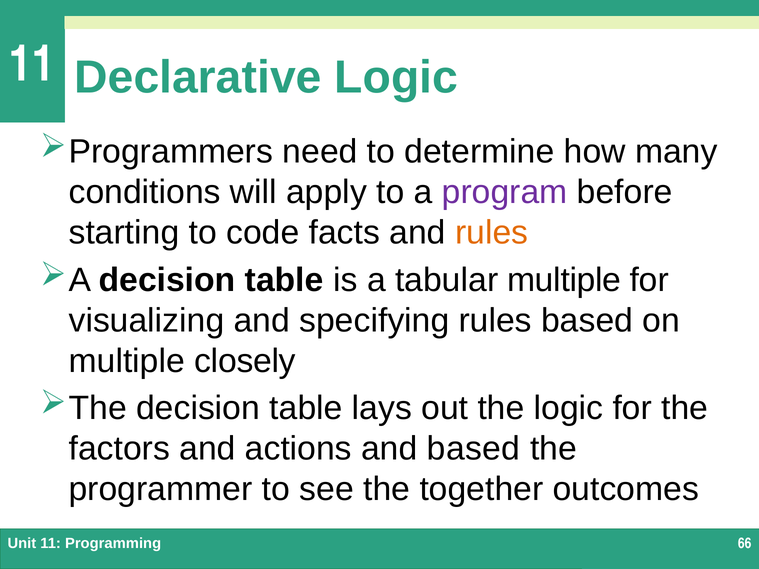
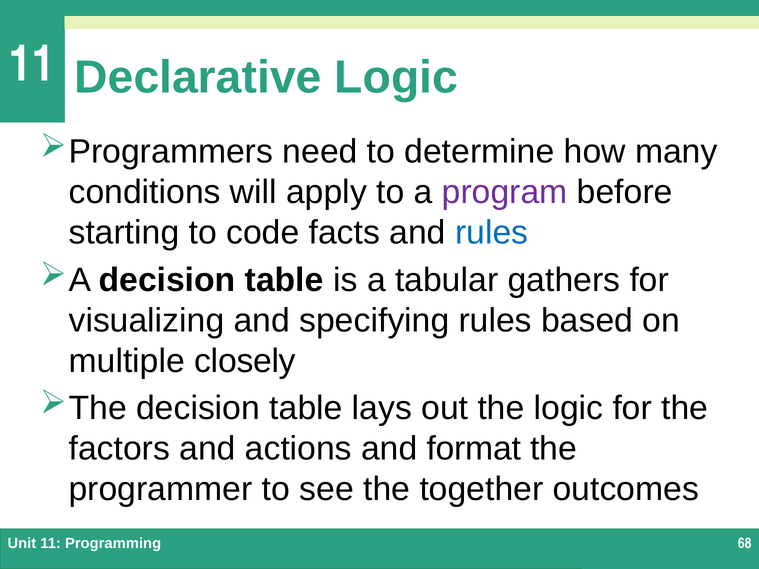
rules at (492, 233) colour: orange -> blue
tabular multiple: multiple -> gathers
and based: based -> format
66: 66 -> 68
